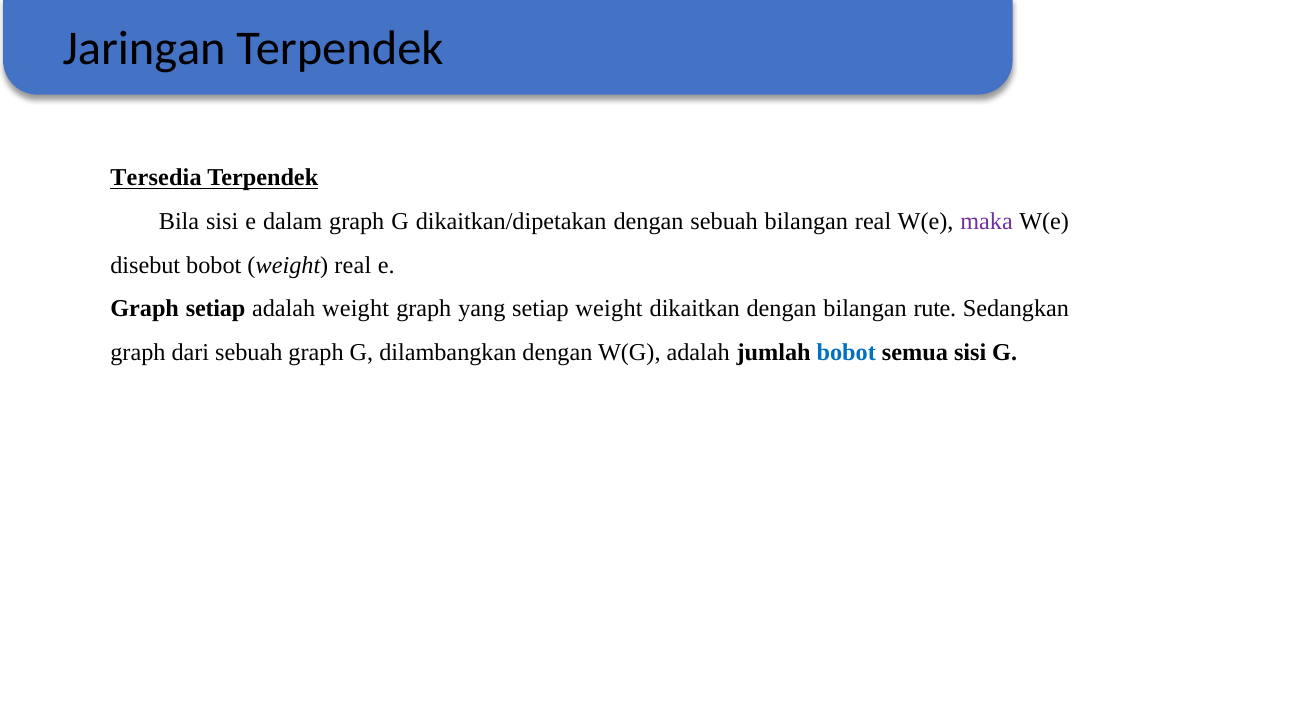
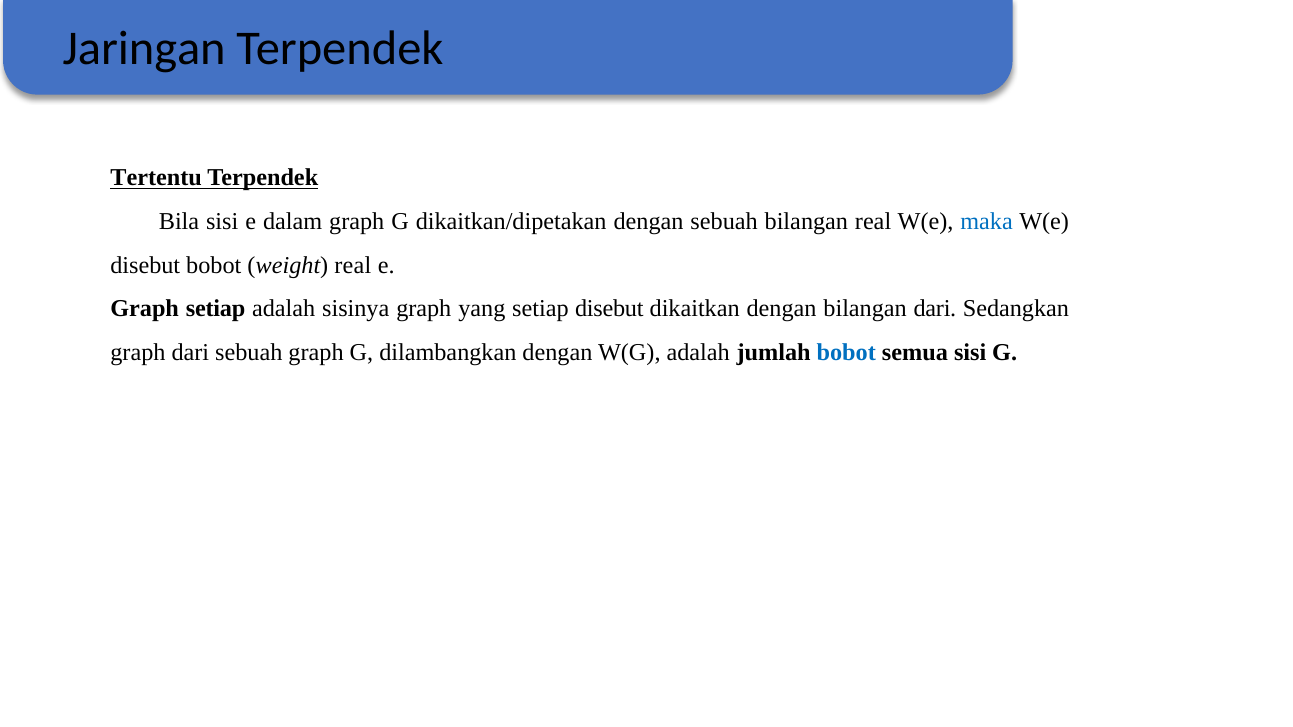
Tersedia: Tersedia -> Tertentu
maka colour: purple -> blue
adalah weight: weight -> sisinya
setiap weight: weight -> disebut
bilangan rute: rute -> dari
